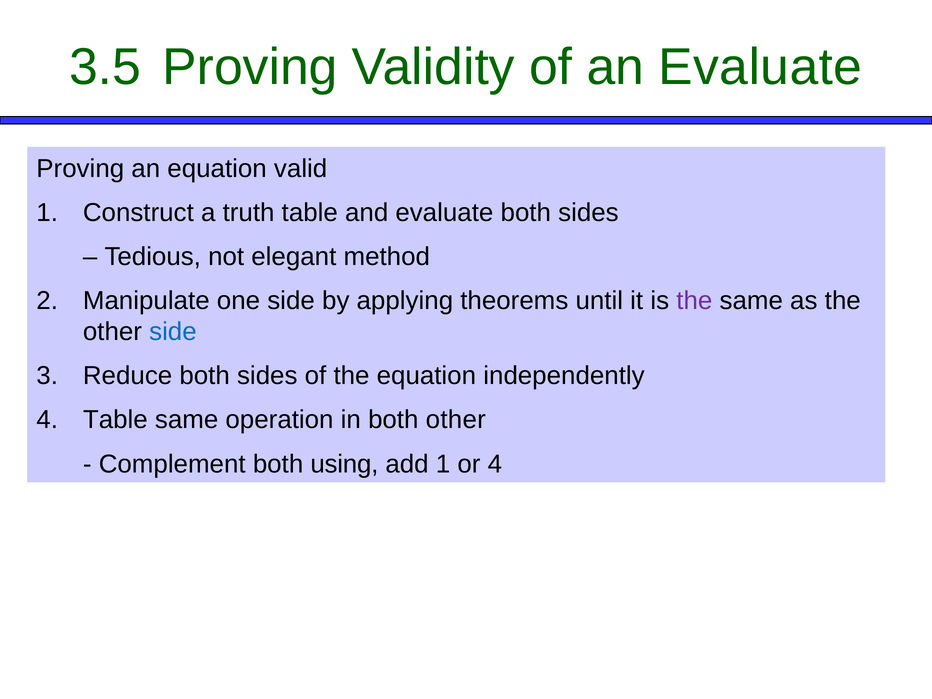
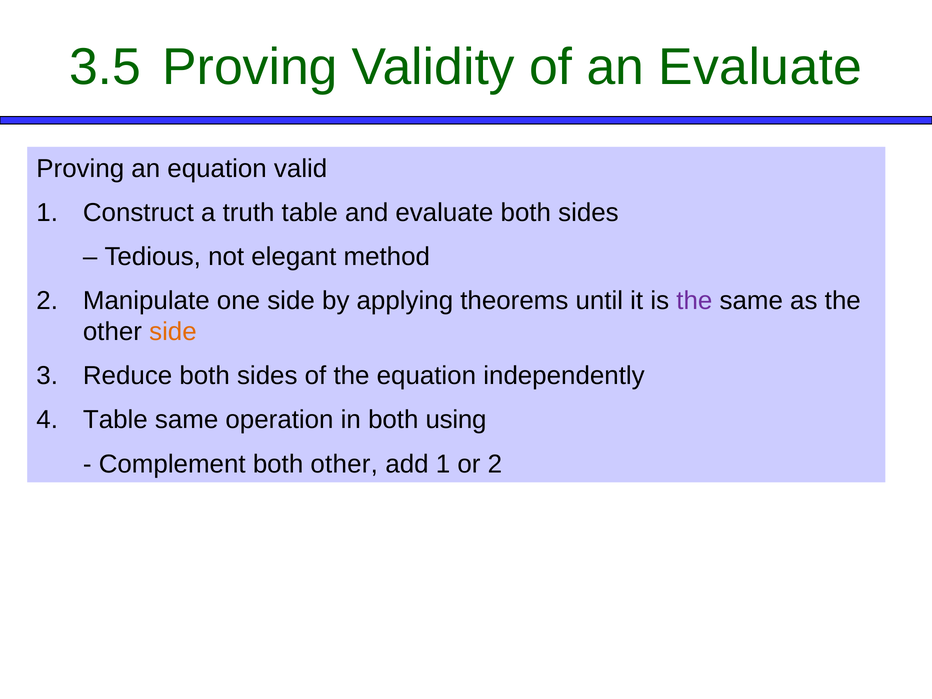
side at (173, 332) colour: blue -> orange
both other: other -> using
both using: using -> other
or 4: 4 -> 2
